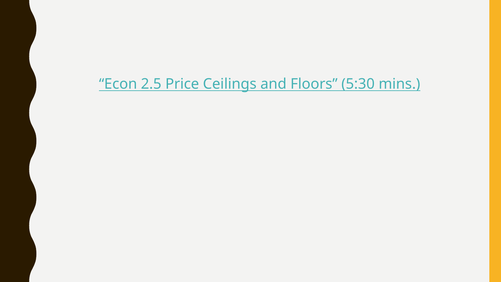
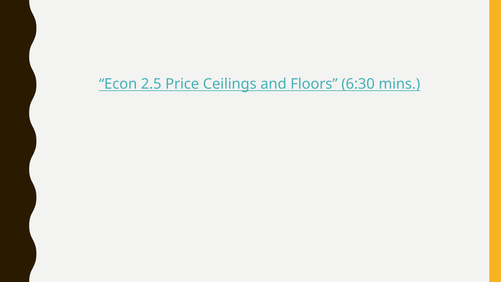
5:30: 5:30 -> 6:30
